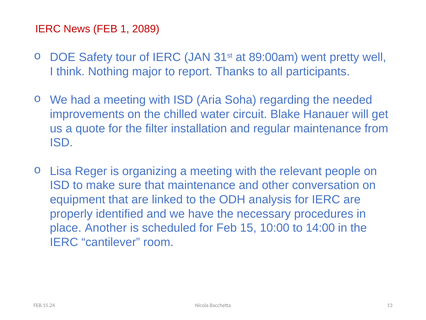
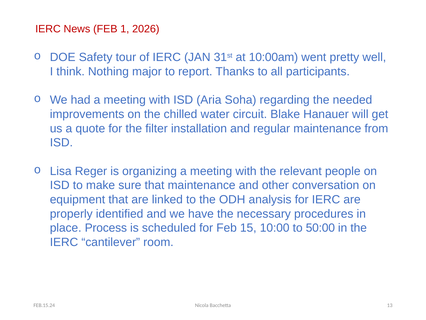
2089: 2089 -> 2026
89:00am: 89:00am -> 10:00am
Another: Another -> Process
14:00: 14:00 -> 50:00
